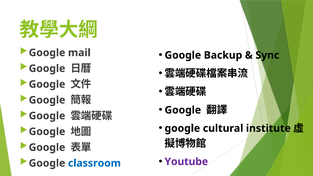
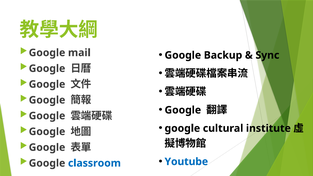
Youtube colour: purple -> blue
